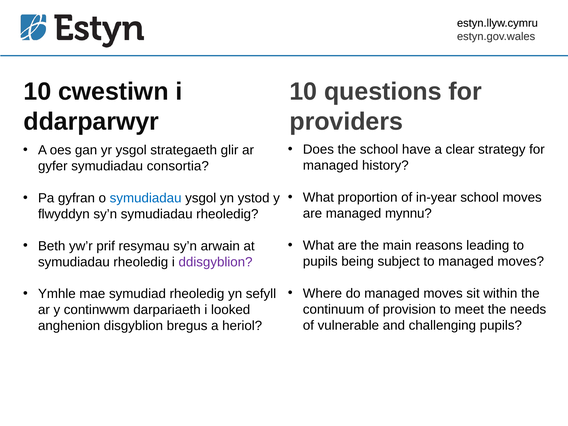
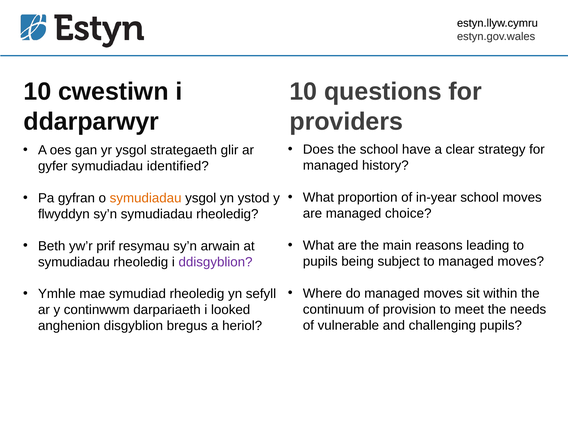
consortia: consortia -> identified
symudiadau at (146, 198) colour: blue -> orange
mynnu: mynnu -> choice
